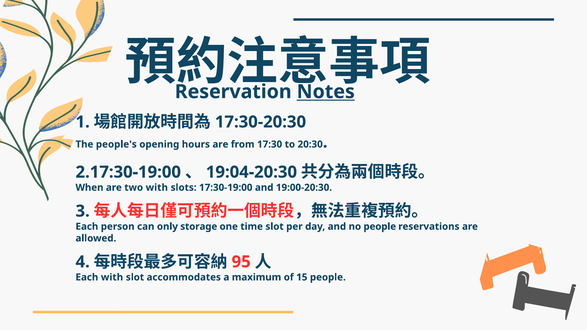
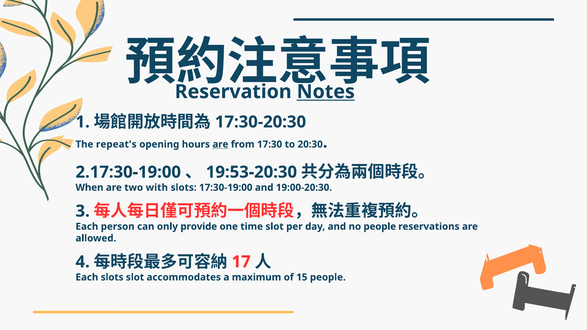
people's: people's -> repeat's
are at (220, 144) underline: none -> present
19:04-20:30: 19:04-20:30 -> 19:53-20:30
storage: storage -> provide
95: 95 -> 17
Each with: with -> slots
